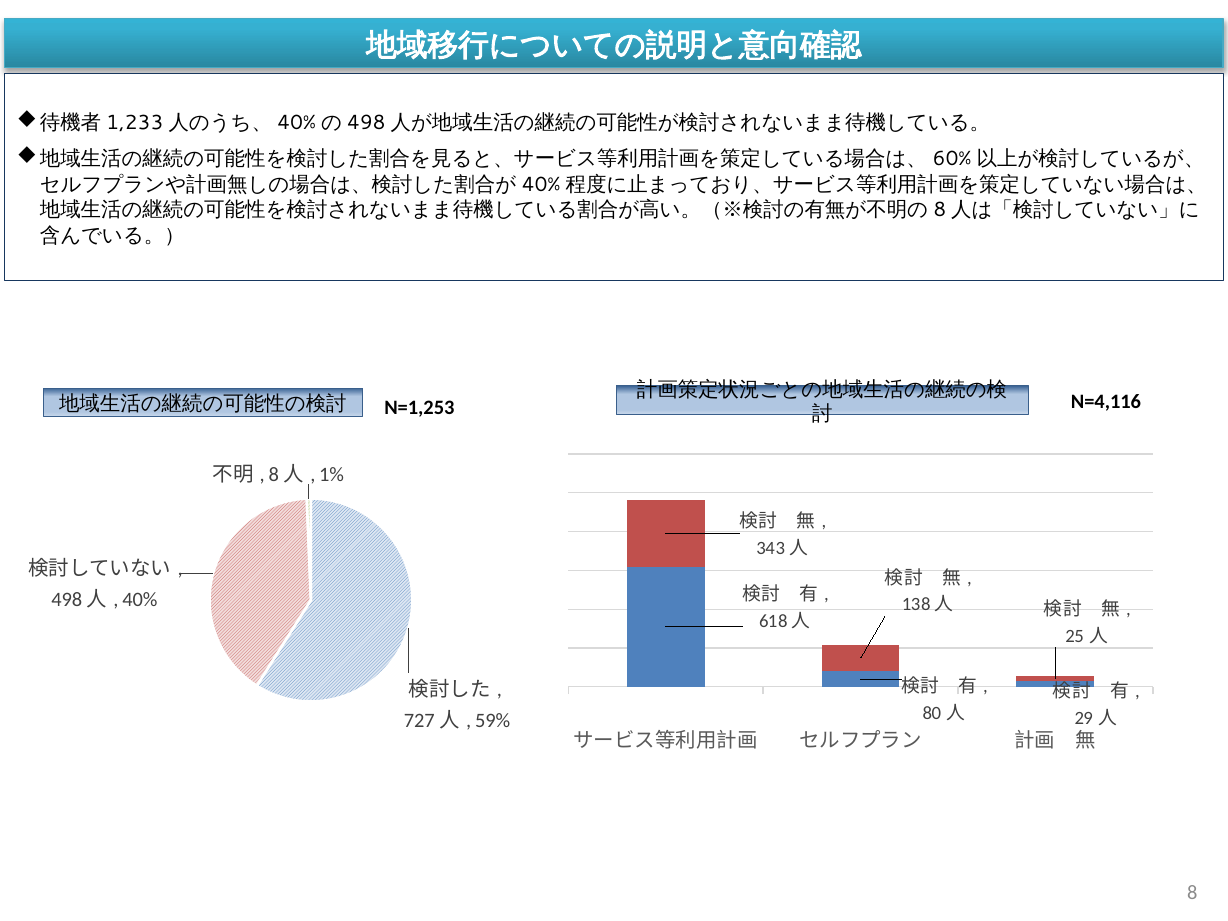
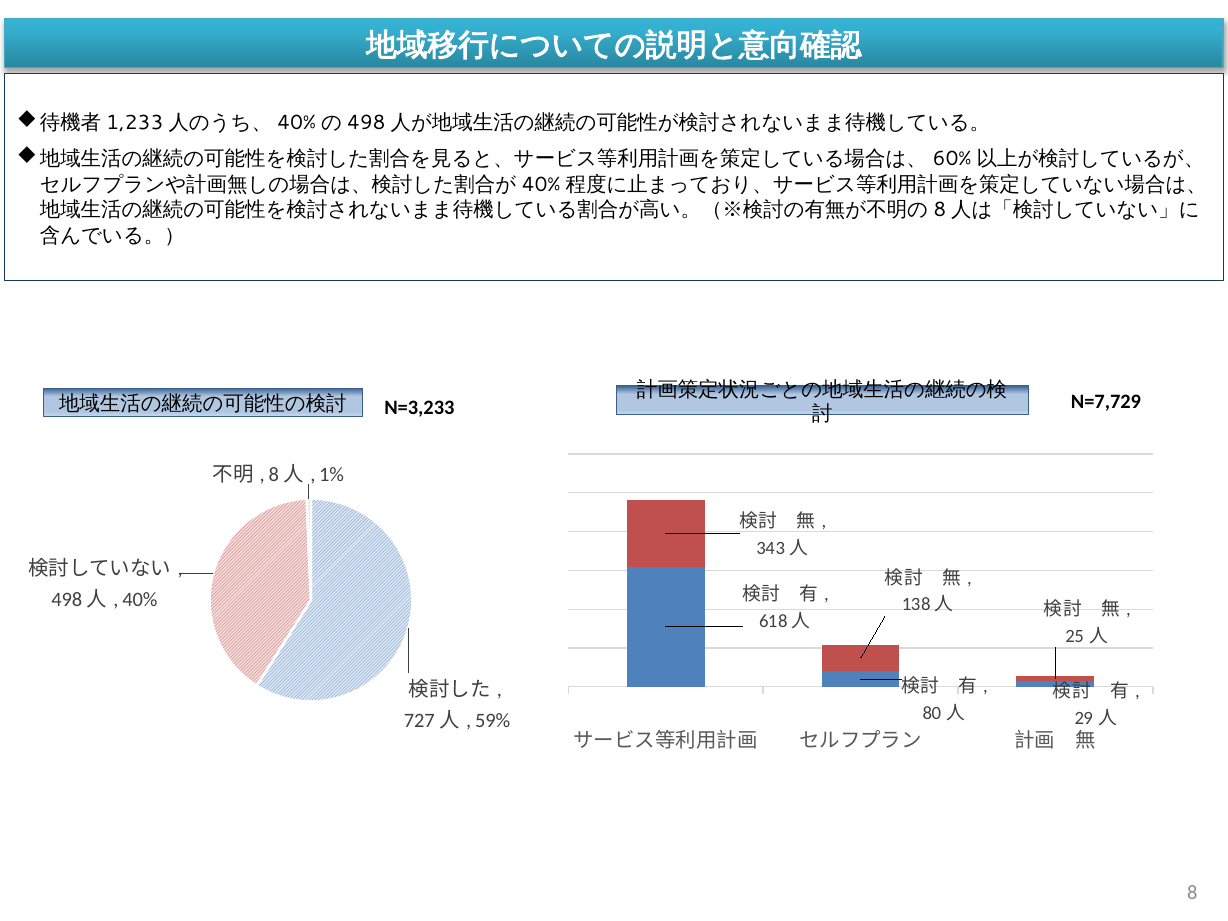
N=4,116: N=4,116 -> N=7,729
N=1,253: N=1,253 -> N=3,233
